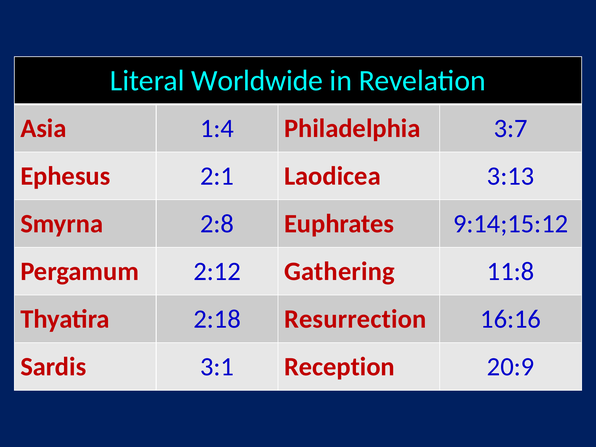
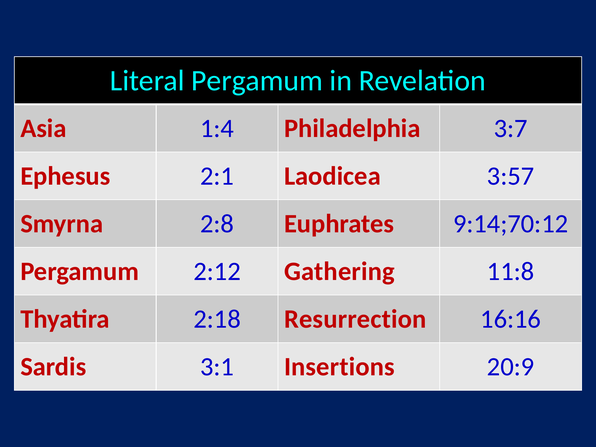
Literal Worldwide: Worldwide -> Pergamum
3:13: 3:13 -> 3:57
9:14;15:12: 9:14;15:12 -> 9:14;70:12
Reception: Reception -> Insertions
